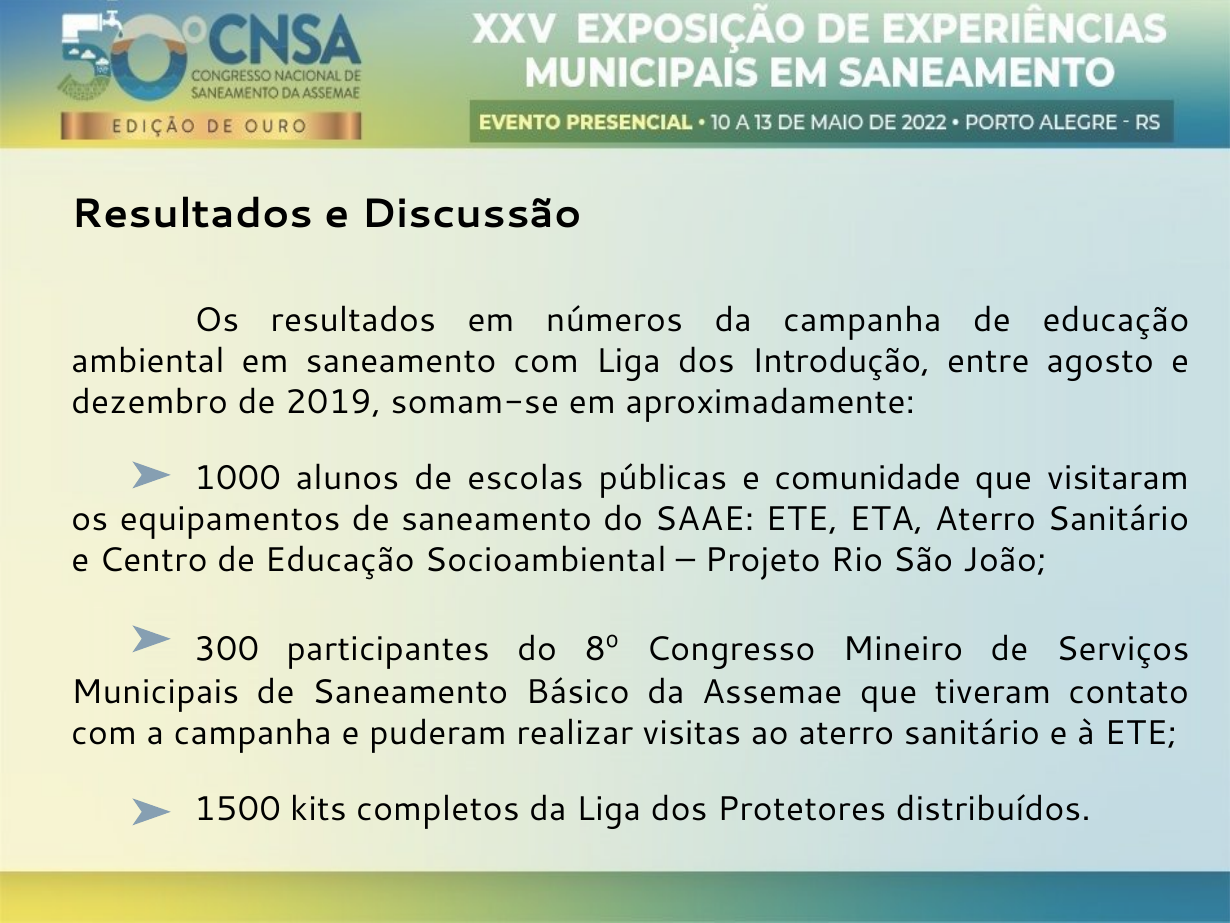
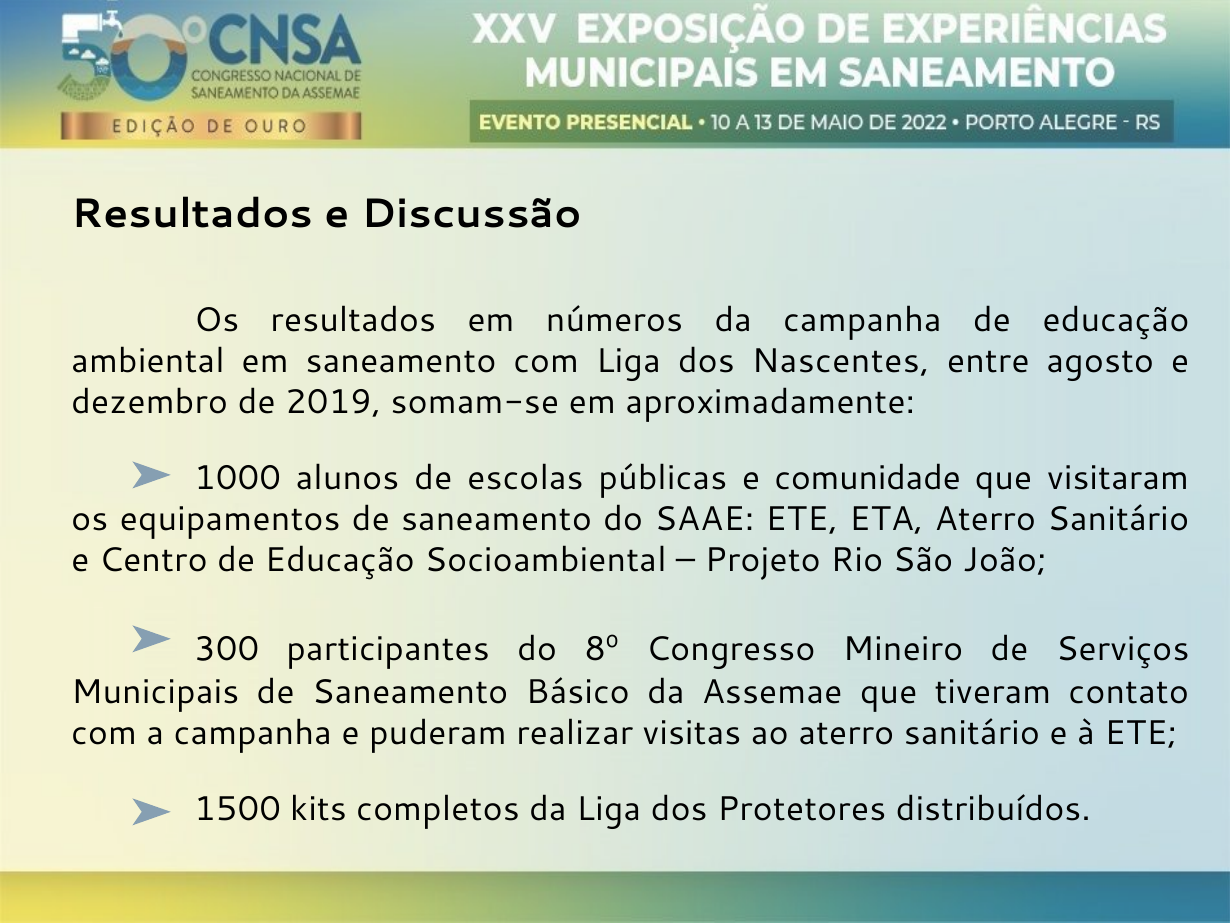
Introdução: Introdução -> Nascentes
